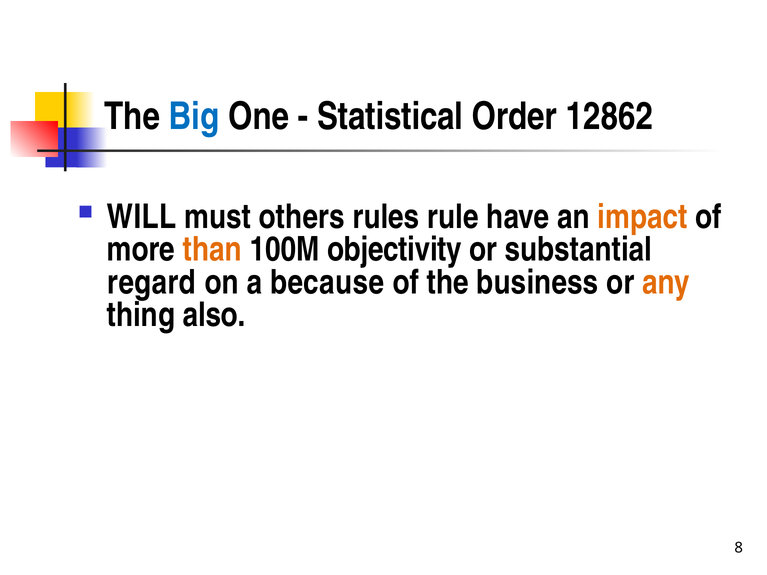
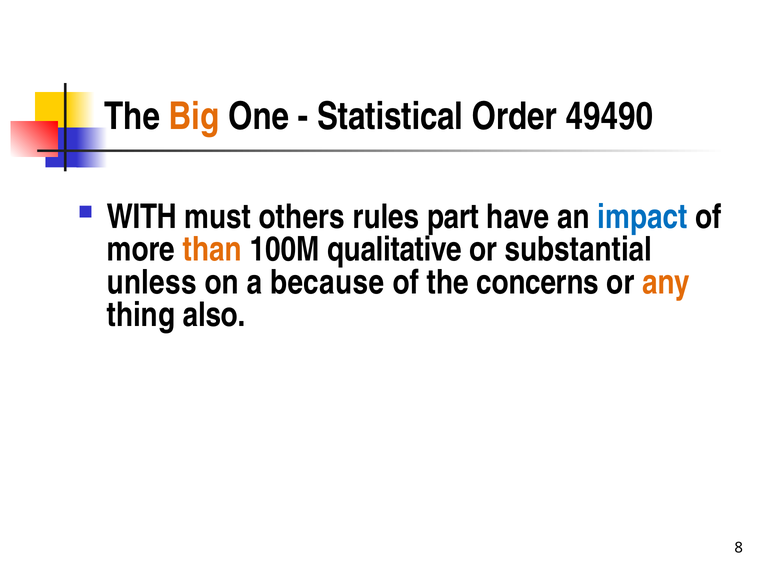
Big colour: blue -> orange
12862: 12862 -> 49490
WILL: WILL -> WITH
rule: rule -> part
impact colour: orange -> blue
objectivity: objectivity -> qualitative
regard: regard -> unless
business: business -> concerns
